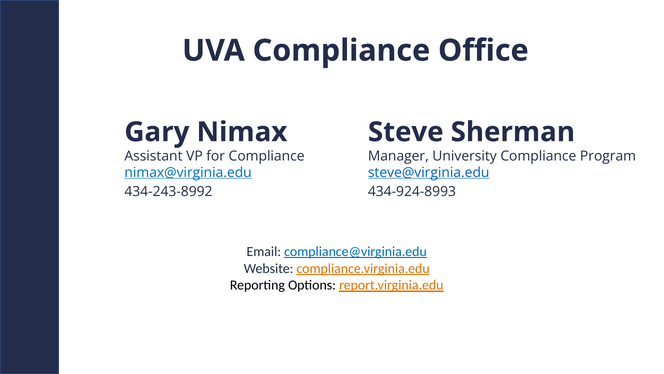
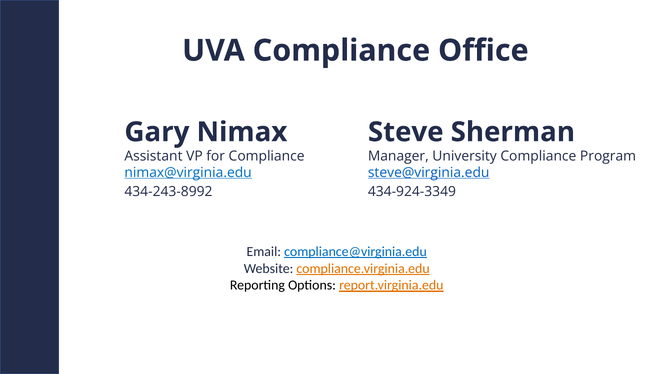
434-924-8993: 434-924-8993 -> 434-924-3349
